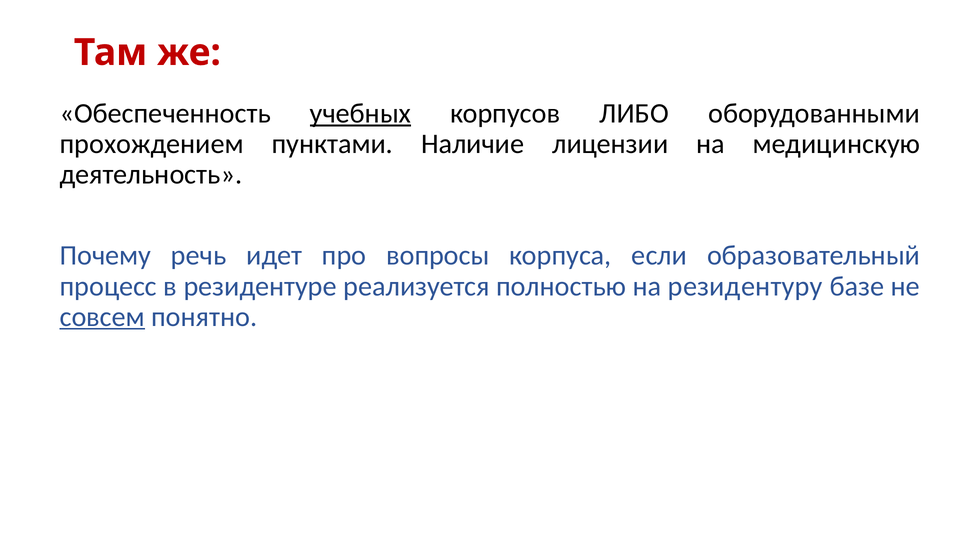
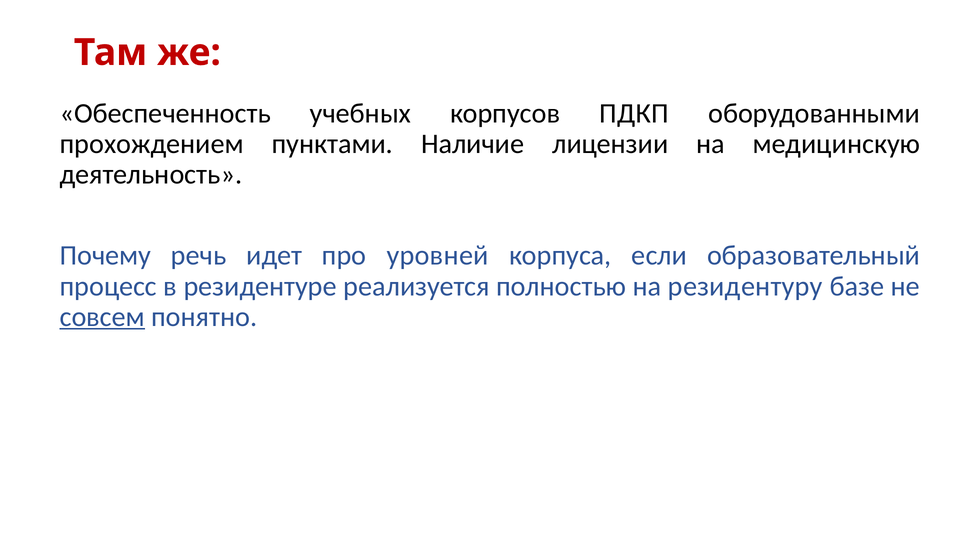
учебных underline: present -> none
ЛИБО: ЛИБО -> ПДКП
вопросы: вопросы -> уровней
